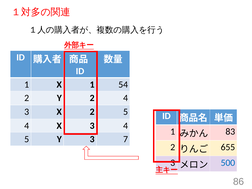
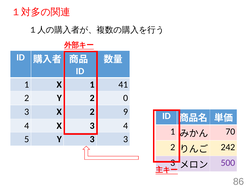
54: 54 -> 41
2 4: 4 -> 0
2 5: 5 -> 9
83: 83 -> 70
3 7: 7 -> 3
655: 655 -> 242
500 colour: blue -> purple
